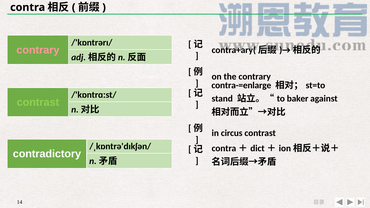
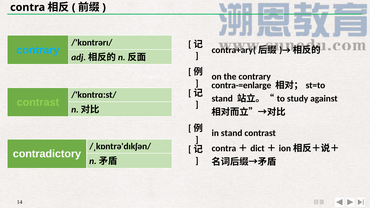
contrary at (38, 50) colour: pink -> light blue
baker: baker -> study
in circus: circus -> stand
